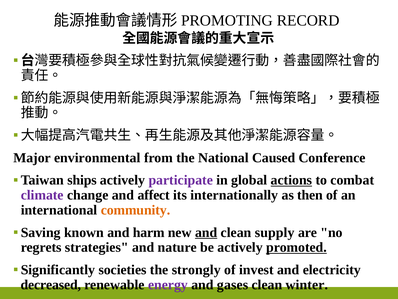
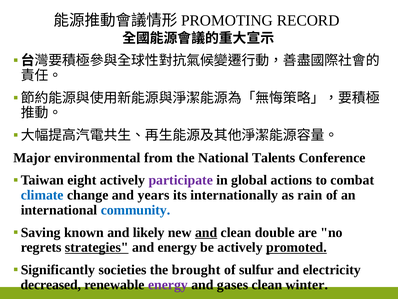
Caused: Caused -> Talents
ships: ships -> eight
actions underline: present -> none
climate colour: purple -> blue
affect: affect -> years
then: then -> rain
community colour: orange -> blue
harm: harm -> likely
supply: supply -> double
strategies underline: none -> present
and nature: nature -> energy
strongly: strongly -> brought
invest: invest -> sulfur
